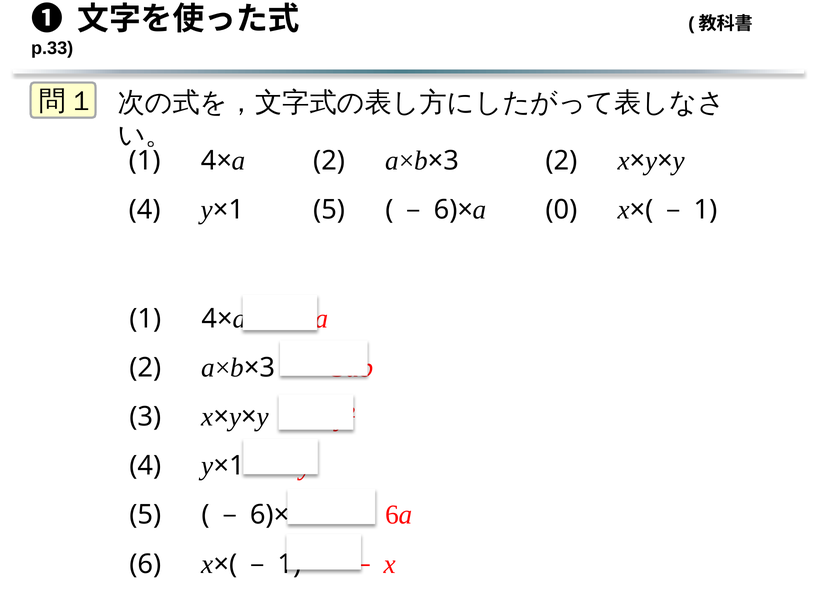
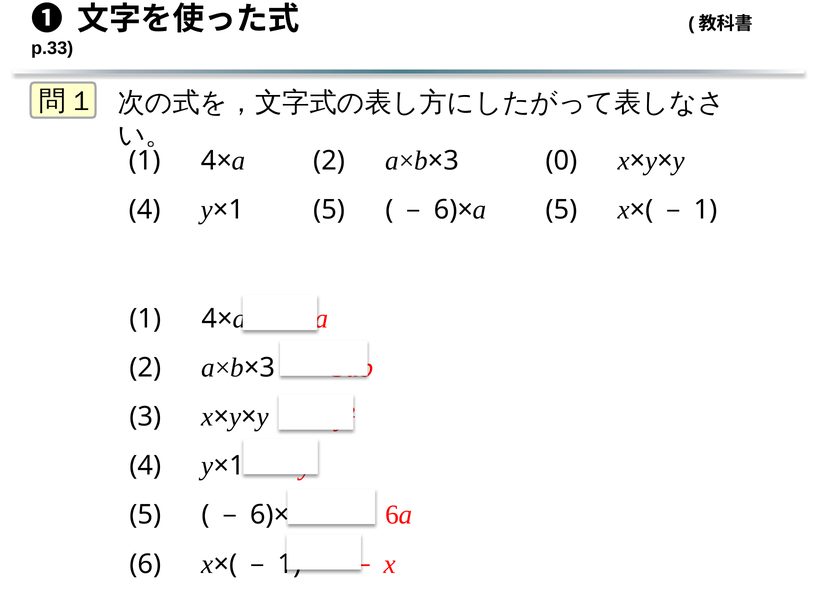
2 at (561, 161): 2 -> 0
0 at (561, 210): 0 -> 5
